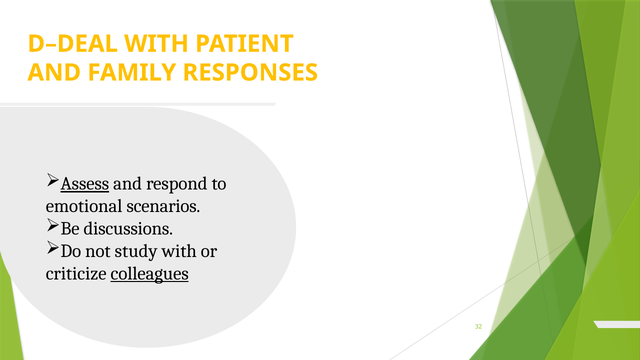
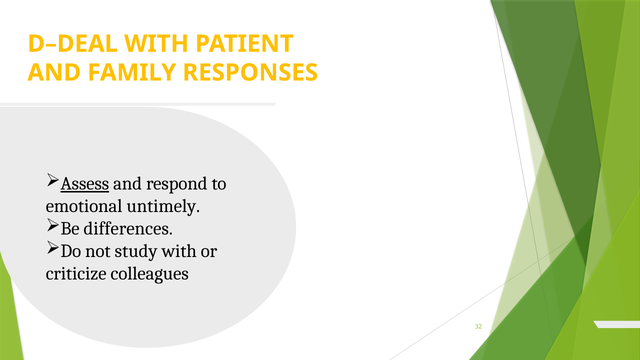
scenarios: scenarios -> untimely
discussions: discussions -> differences
colleagues underline: present -> none
